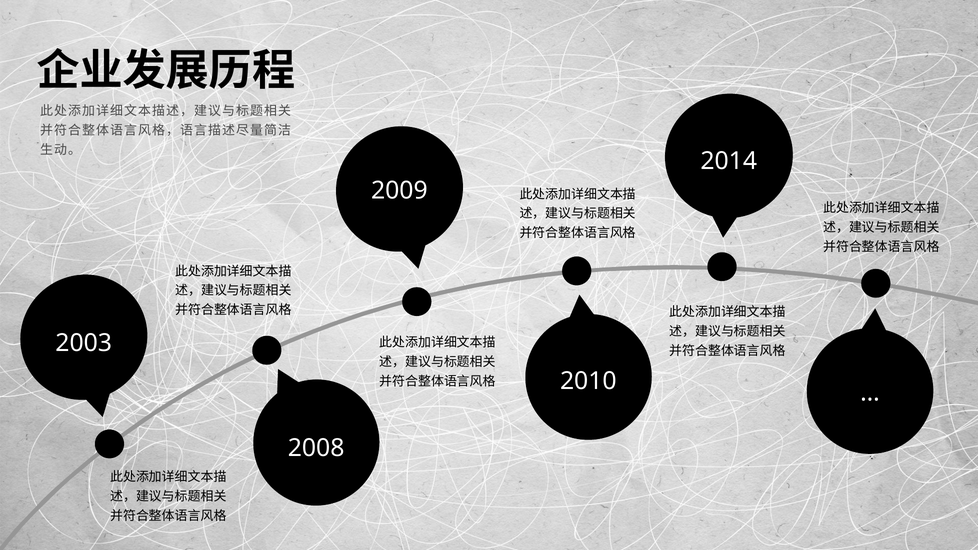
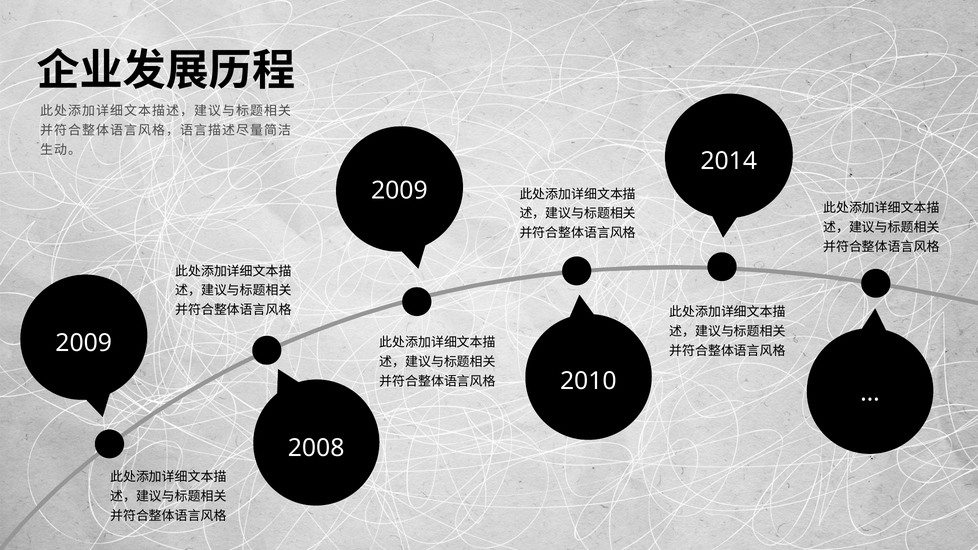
2003 at (84, 343): 2003 -> 2009
